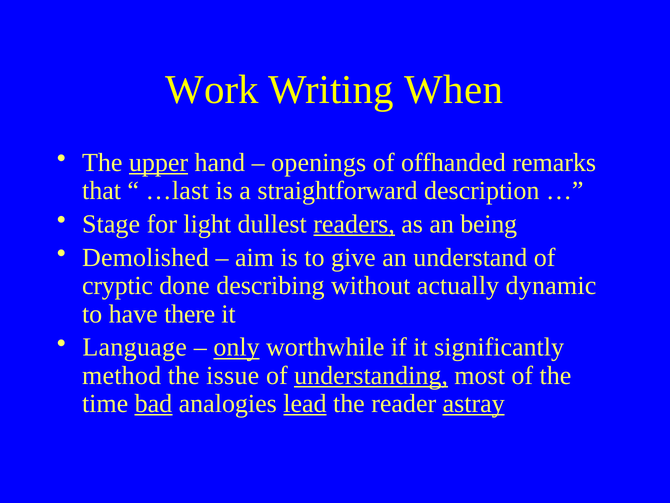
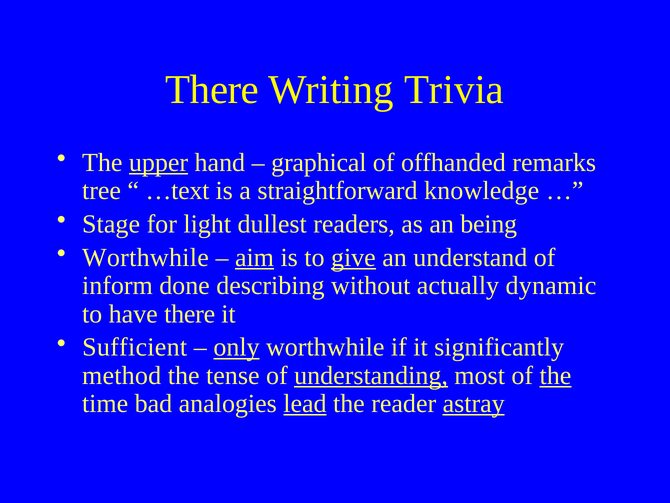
Work at (212, 89): Work -> There
When: When -> Trivia
openings: openings -> graphical
that: that -> tree
…last: …last -> …text
description: description -> knowledge
readers underline: present -> none
Demolished at (146, 257): Demolished -> Worthwhile
aim underline: none -> present
give underline: none -> present
cryptic: cryptic -> inform
Language: Language -> Sufficient
issue: issue -> tense
the at (555, 375) underline: none -> present
bad underline: present -> none
